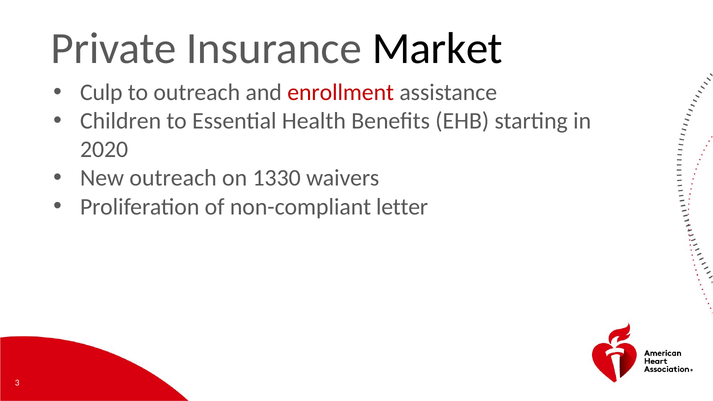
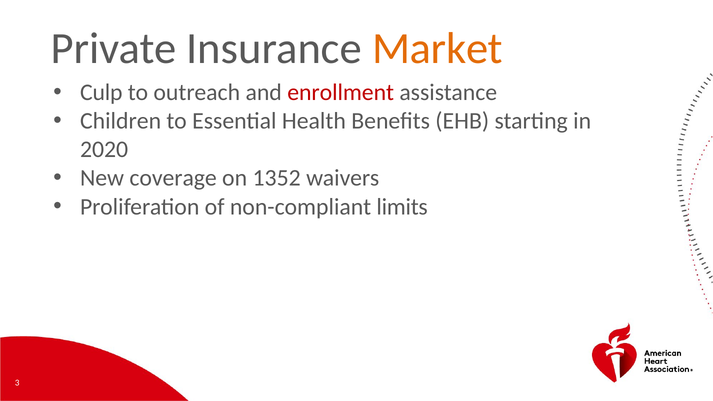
Market colour: black -> orange
New outreach: outreach -> coverage
1330: 1330 -> 1352
letter: letter -> limits
